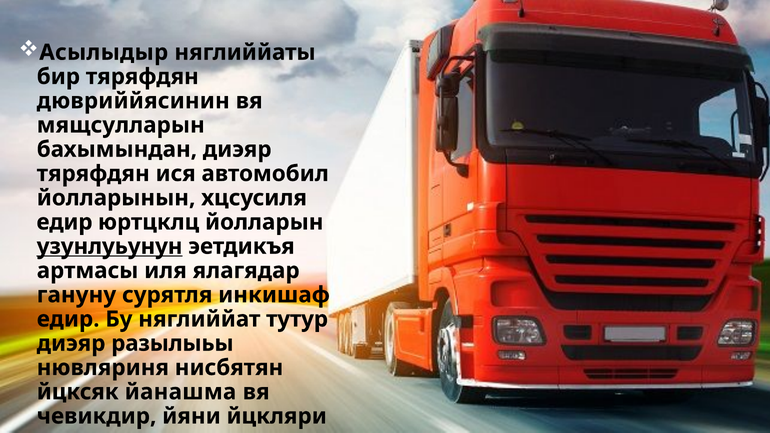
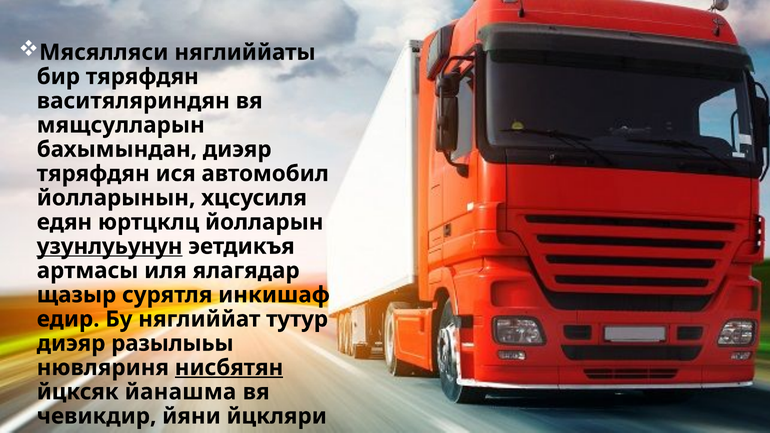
Асылыдыр: Асылыдыр -> Мяcялляси
дювриййясинин: дювриййясинин -> васитяляриндян
едир at (64, 222): едир -> едян
гануну: гануну -> щазыр
нисбятян underline: none -> present
